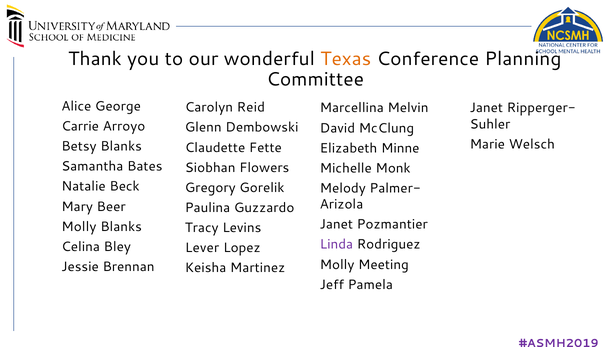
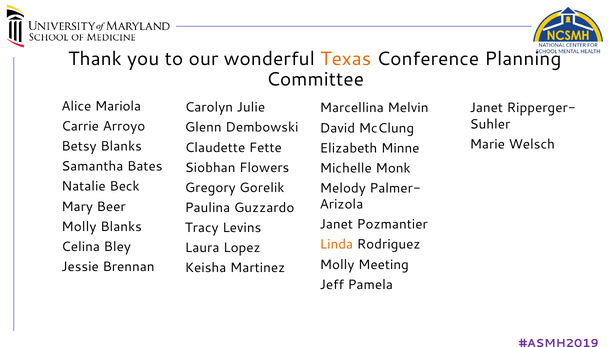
George: George -> Mariola
Reid: Reid -> Julie
Linda colour: purple -> orange
Lever: Lever -> Laura
